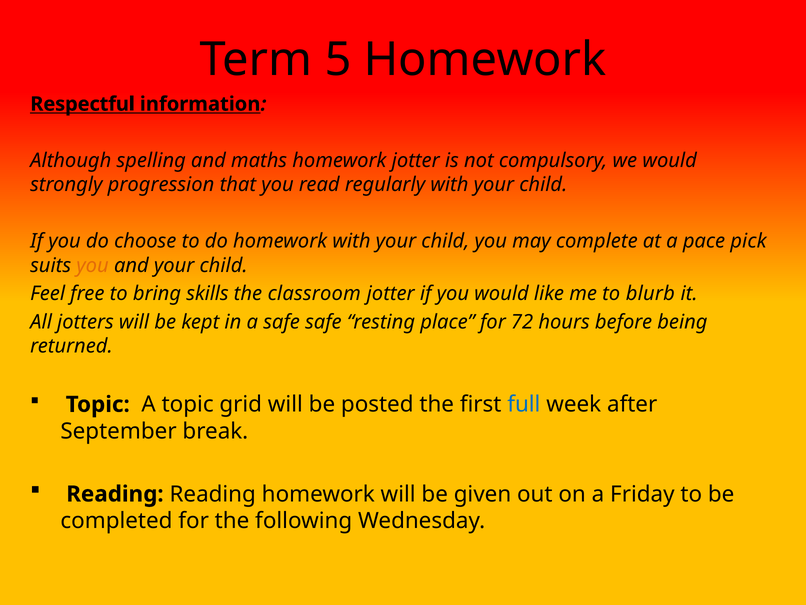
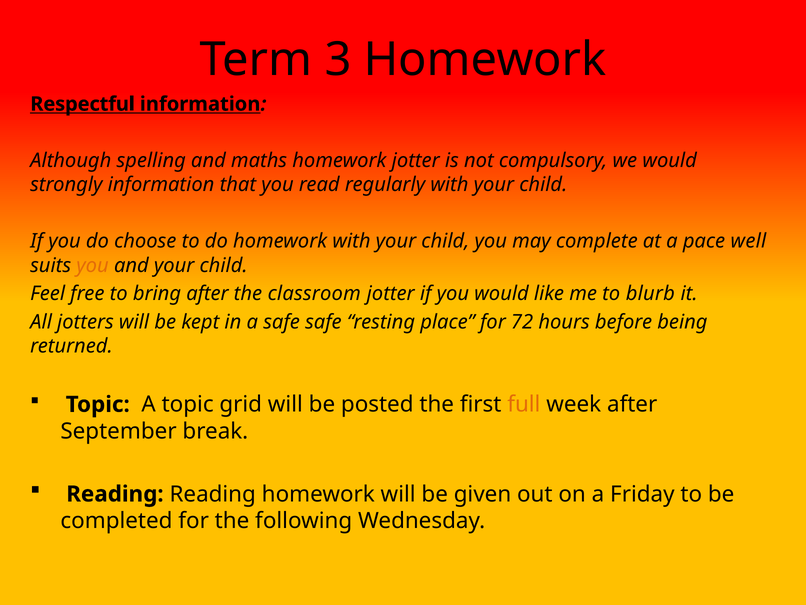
5: 5 -> 3
strongly progression: progression -> information
pick: pick -> well
bring skills: skills -> after
full colour: blue -> orange
